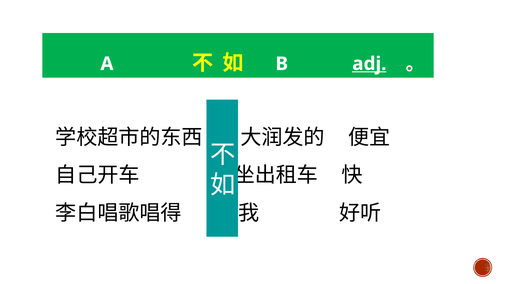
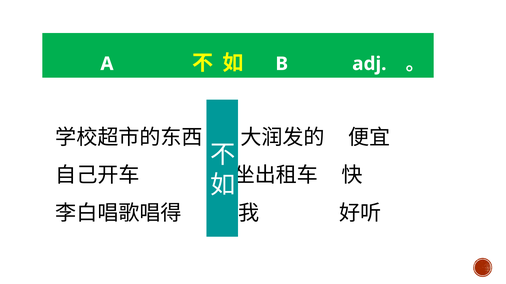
adj underline: present -> none
